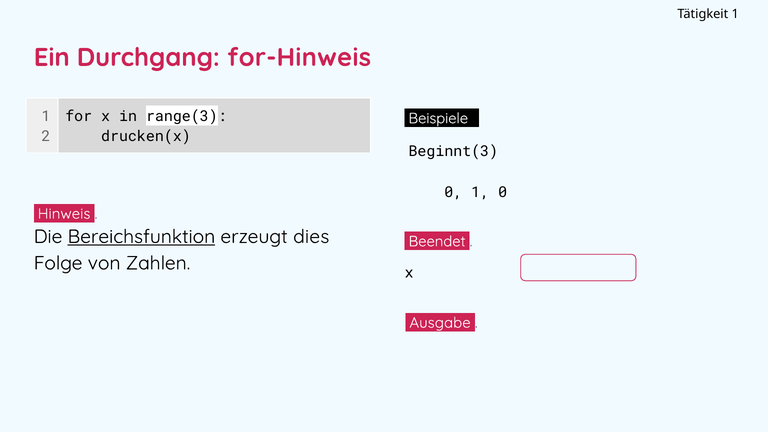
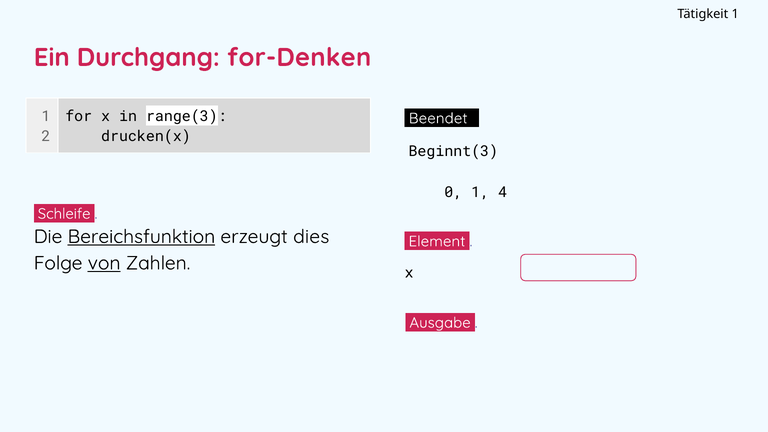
for-Hinweis: for-Hinweis -> for-Denken
Beispiele: Beispiele -> Beendet
1 0: 0 -> 4
Hinweis: Hinweis -> Schleife
Beendet: Beendet -> Element
von underline: none -> present
